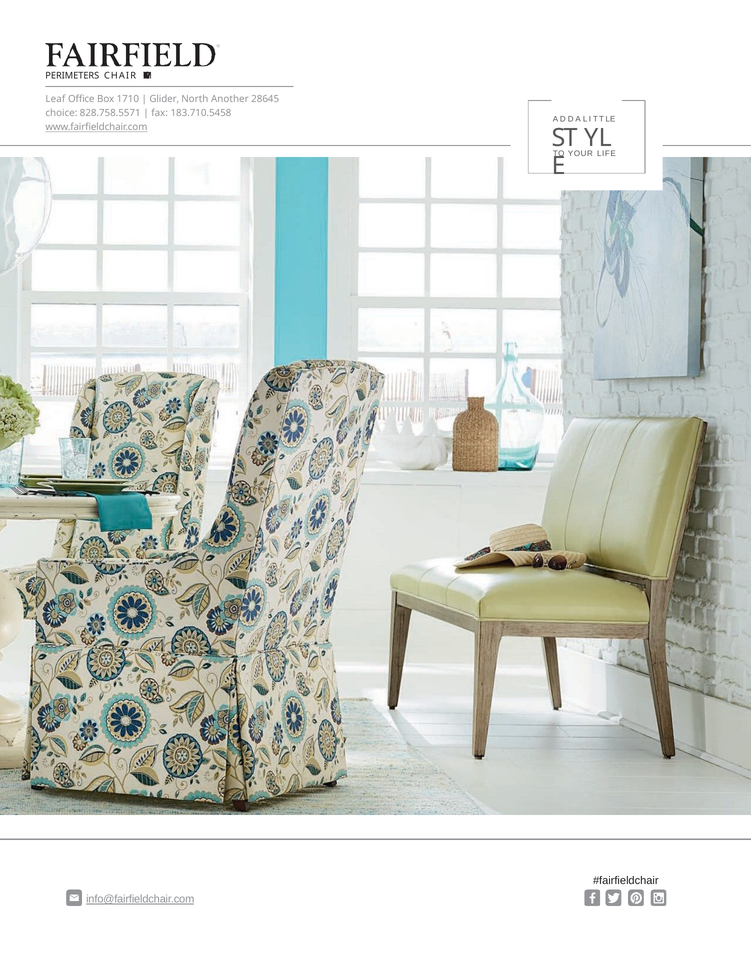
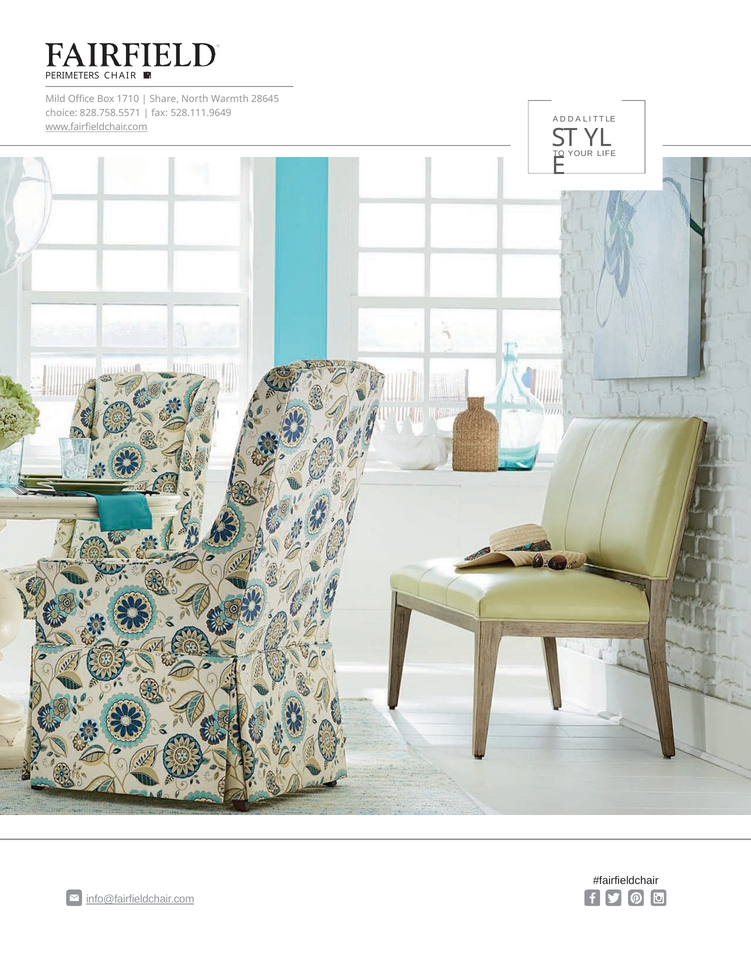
Leaf: Leaf -> Mild
Glider: Glider -> Share
Another: Another -> Warmth
183.710.5458: 183.710.5458 -> 528.111.9649
